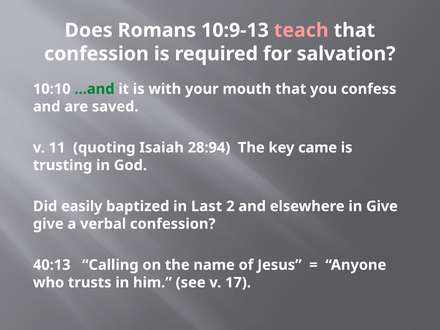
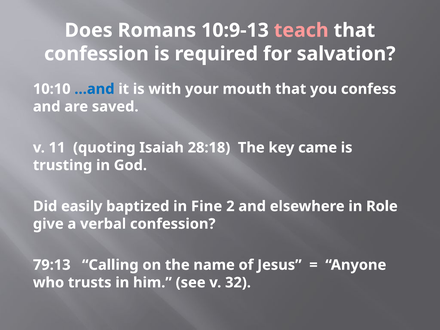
…and colour: green -> blue
28:94: 28:94 -> 28:18
Last: Last -> Fine
in Give: Give -> Role
40:13: 40:13 -> 79:13
17: 17 -> 32
